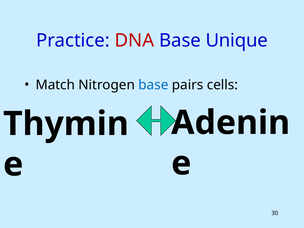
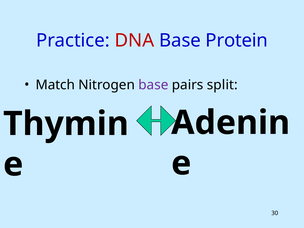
Unique: Unique -> Protein
base at (153, 85) colour: blue -> purple
cells: cells -> split
